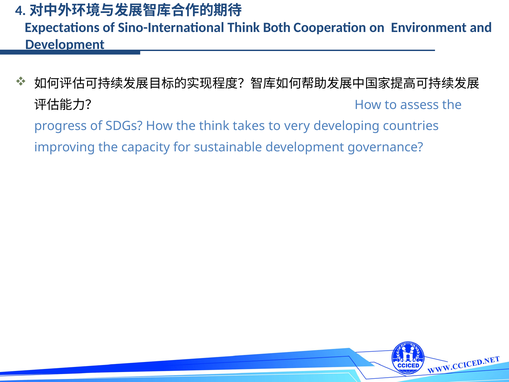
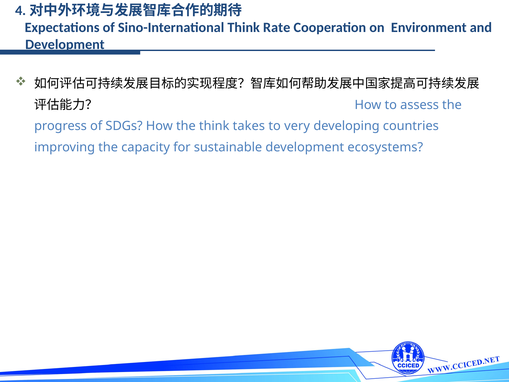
Both: Both -> Rate
governance: governance -> ecosystems
